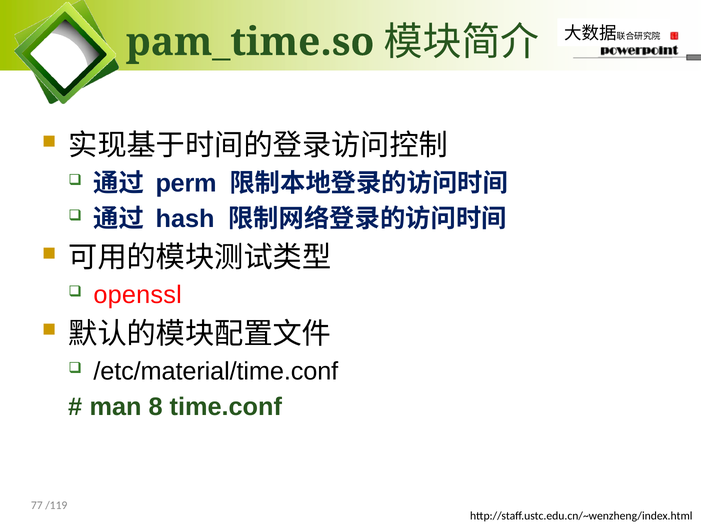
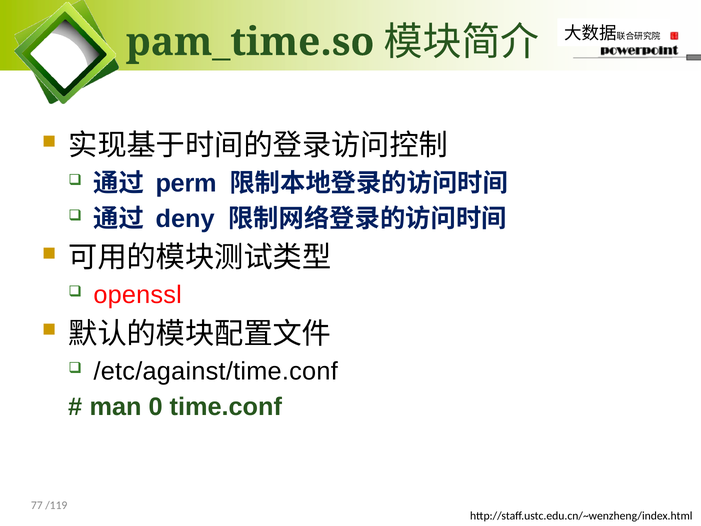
hash: hash -> deny
/etc/material/time.conf: /etc/material/time.conf -> /etc/against/time.conf
8: 8 -> 0
